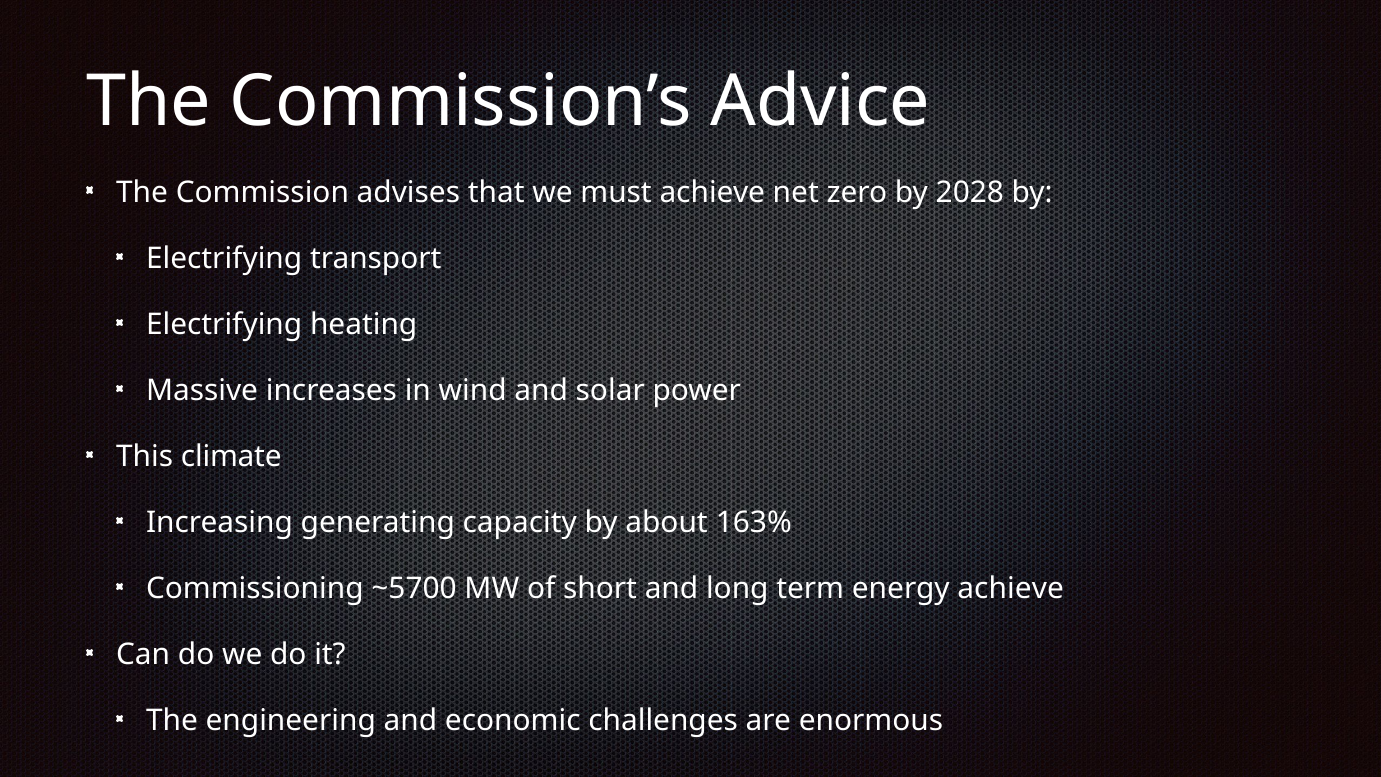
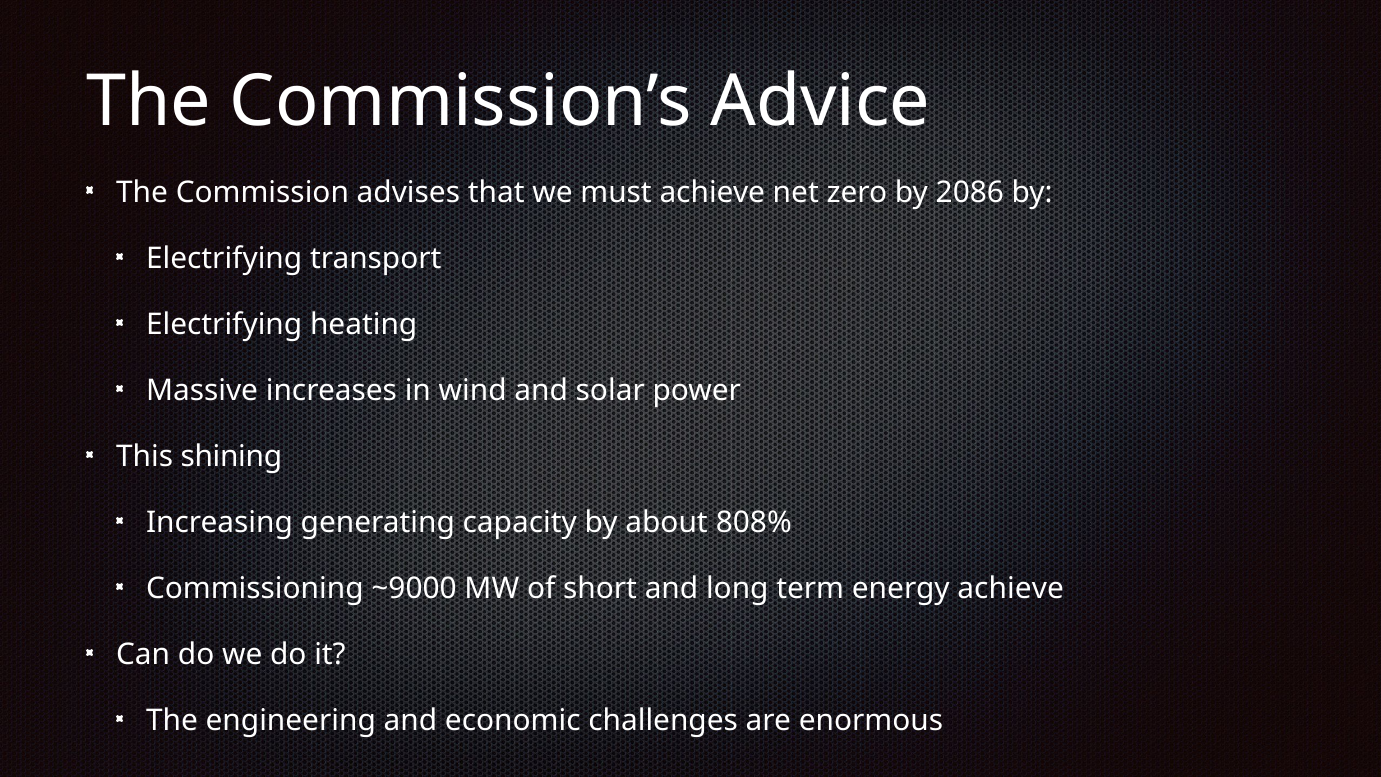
2028: 2028 -> 2086
climate: climate -> shining
163%: 163% -> 808%
~5700: ~5700 -> ~9000
